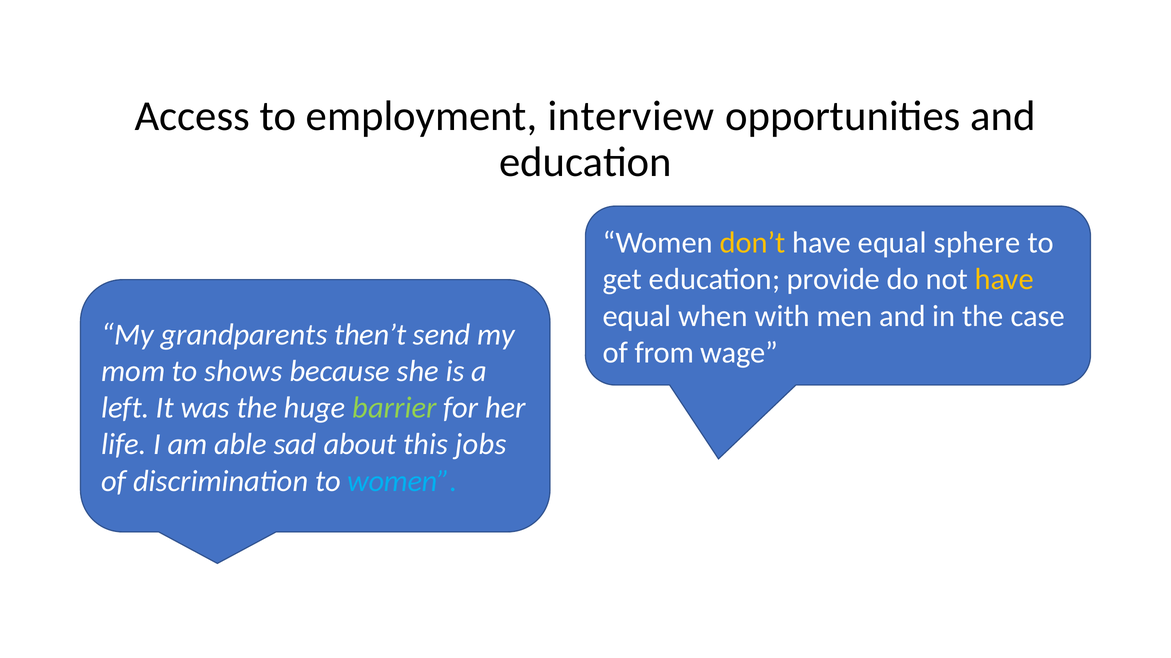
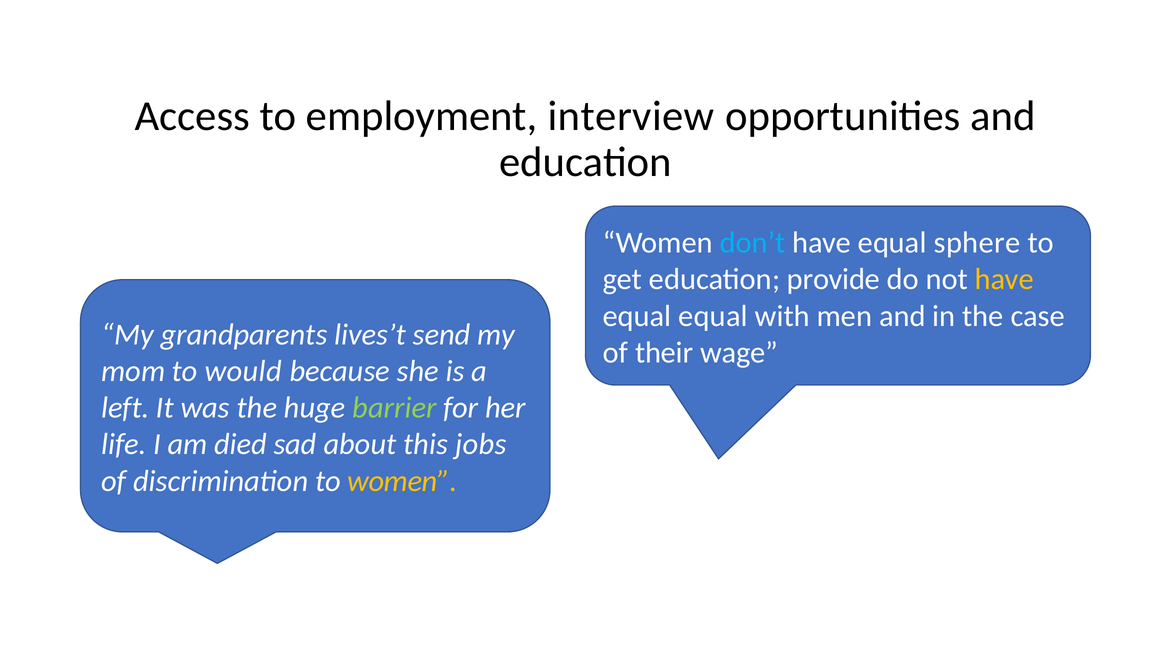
don’t colour: yellow -> light blue
equal when: when -> equal
then’t: then’t -> lives’t
from: from -> their
shows: shows -> would
able: able -> died
women at (402, 481) colour: light blue -> yellow
